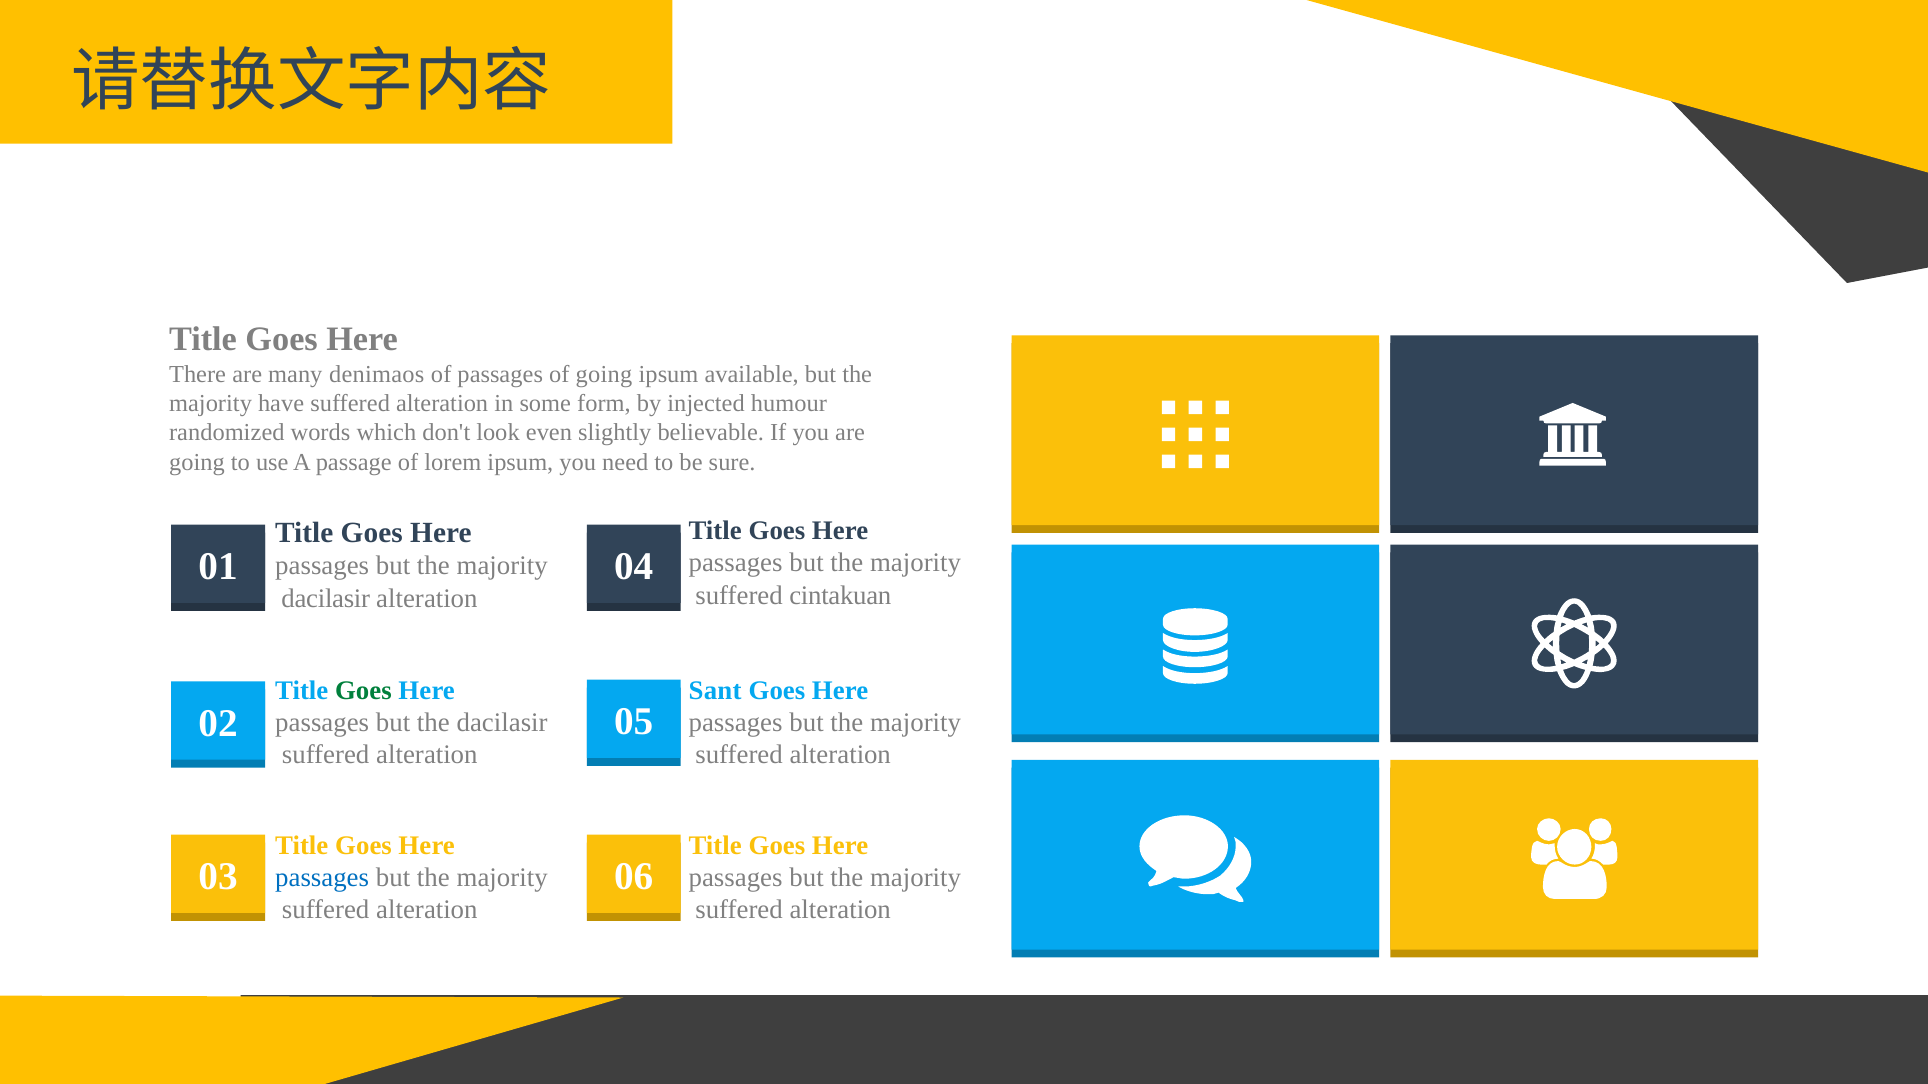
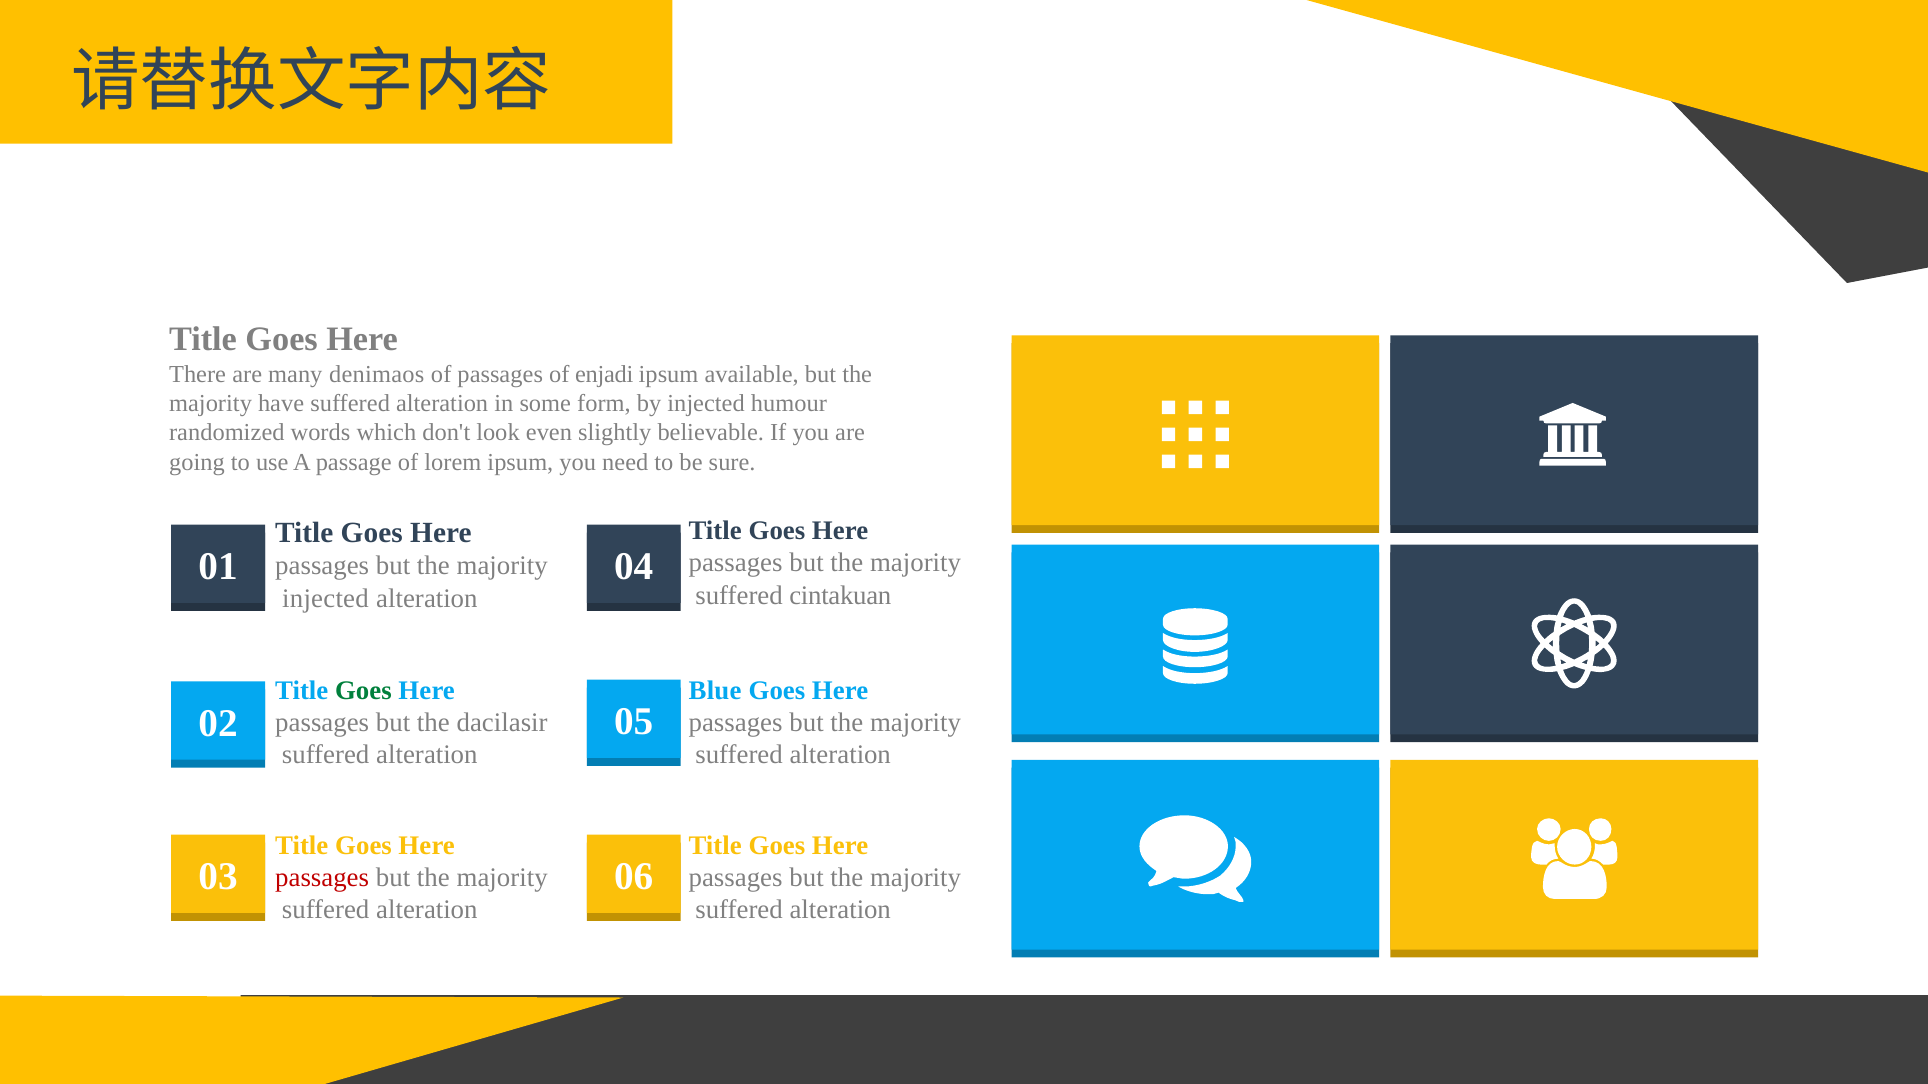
of going: going -> enjadi
dacilasir at (326, 599): dacilasir -> injected
Sant: Sant -> Blue
passages at (322, 878) colour: blue -> red
